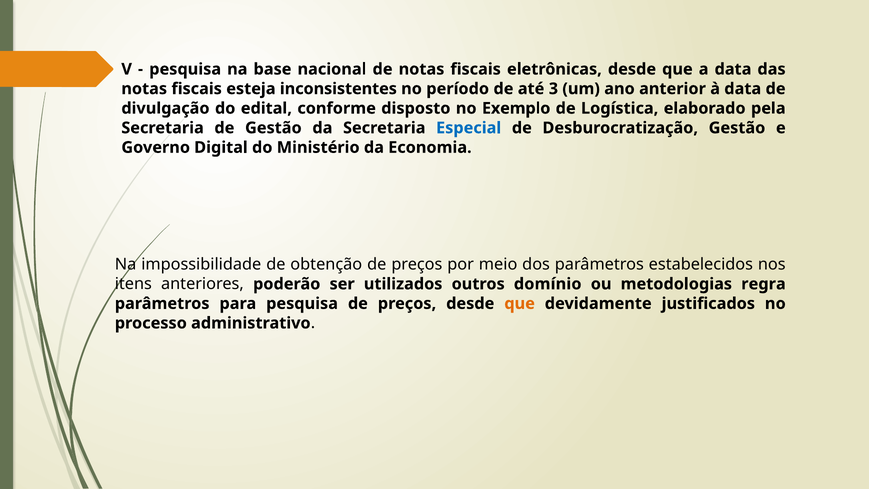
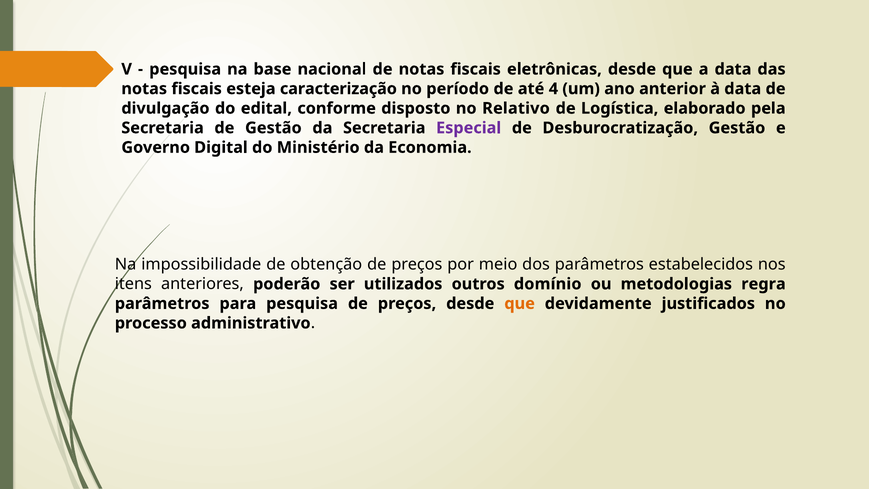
inconsistentes: inconsistentes -> caracterização
3: 3 -> 4
Exemplo: Exemplo -> Relativo
Especial colour: blue -> purple
